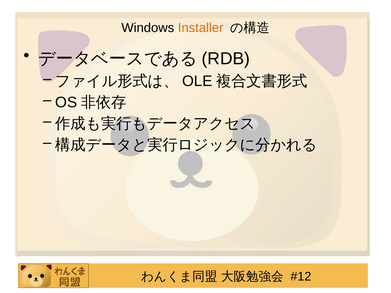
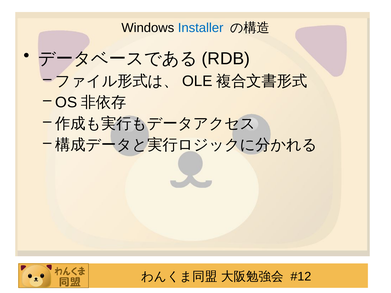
Installer colour: orange -> blue
